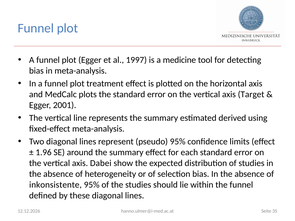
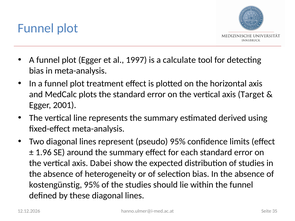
medicine: medicine -> calculate
inkonsistente: inkonsistente -> kostengünstig
